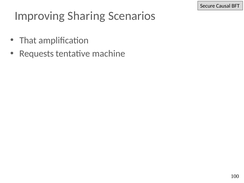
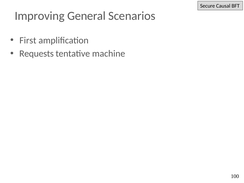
Sharing: Sharing -> General
That: That -> First
